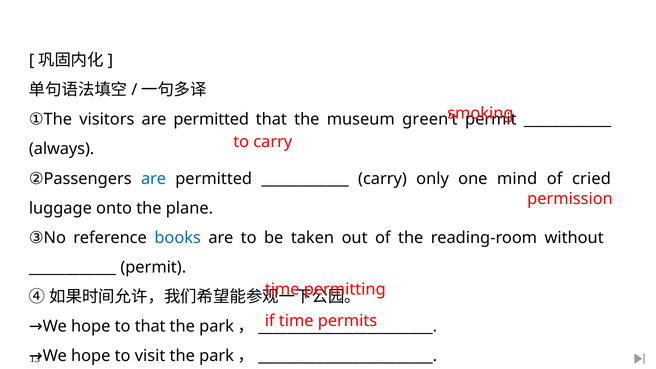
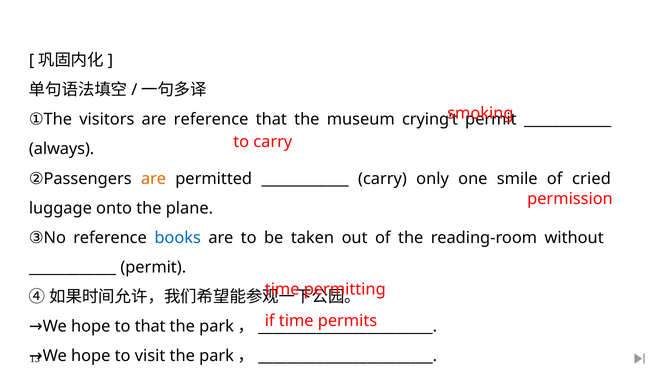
visitors are permitted: permitted -> reference
green’t: green’t -> crying’t
are at (154, 179) colour: blue -> orange
mind: mind -> smile
